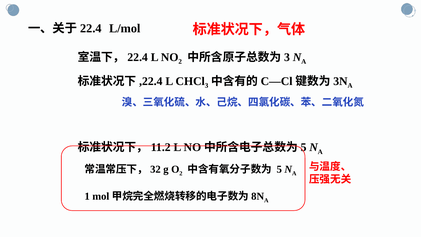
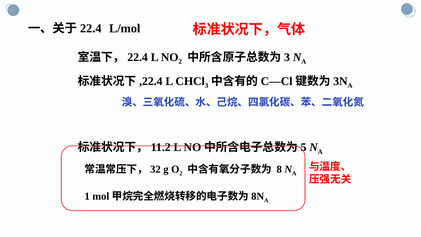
5: 5 -> 8
